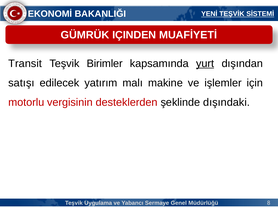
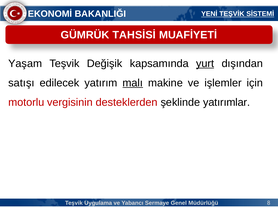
IÇINDEN: IÇINDEN -> TAHSİSİ
Transit: Transit -> Yaşam
Birimler: Birimler -> Değişik
malı underline: none -> present
dışındaki: dışındaki -> yatırımlar
